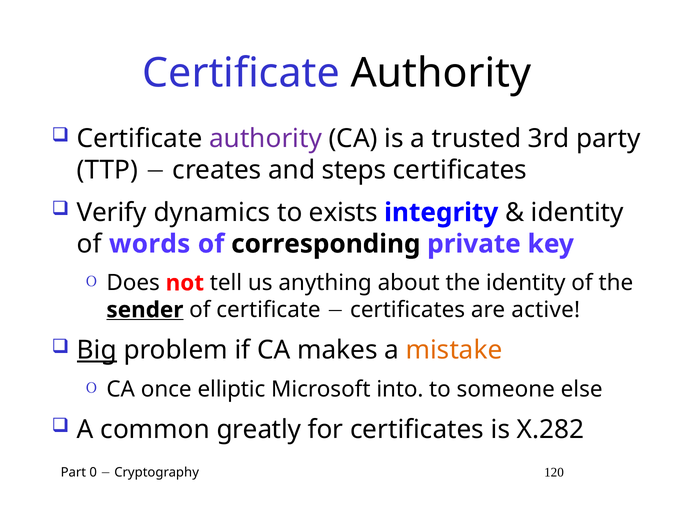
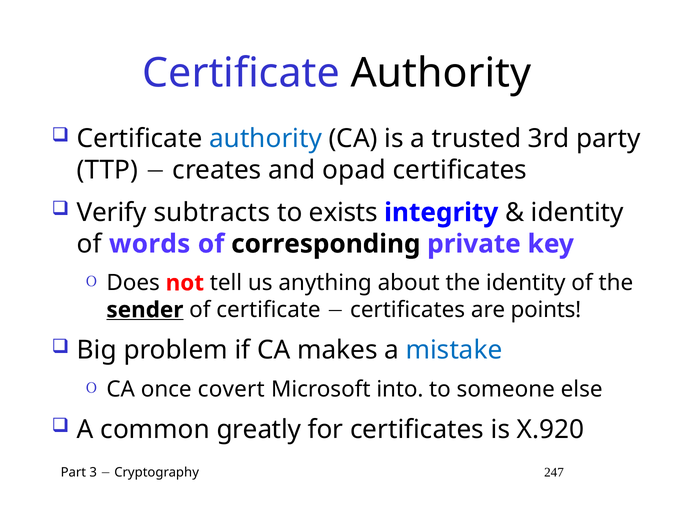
authority at (266, 139) colour: purple -> blue
steps: steps -> opad
dynamics: dynamics -> subtracts
active: active -> points
Big underline: present -> none
mistake colour: orange -> blue
elliptic: elliptic -> covert
X.282: X.282 -> X.920
0: 0 -> 3
120: 120 -> 247
